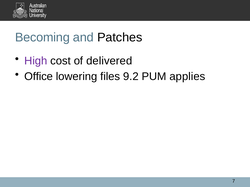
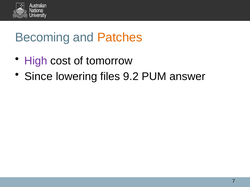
Patches colour: black -> orange
delivered: delivered -> tomorrow
Office: Office -> Since
applies: applies -> answer
